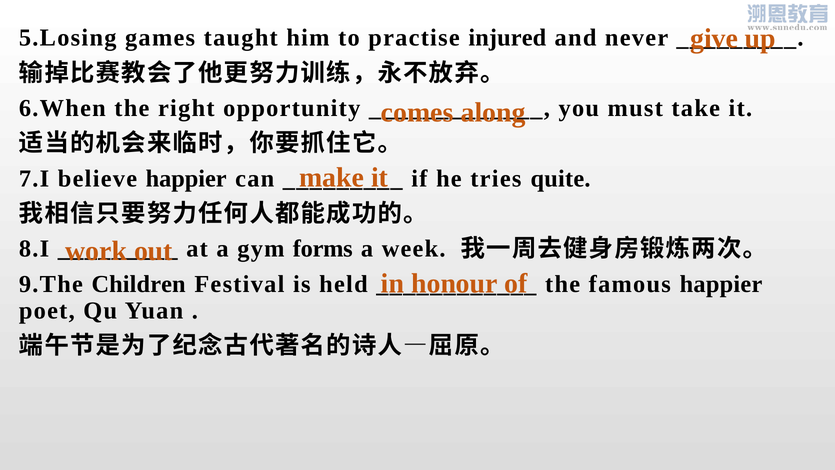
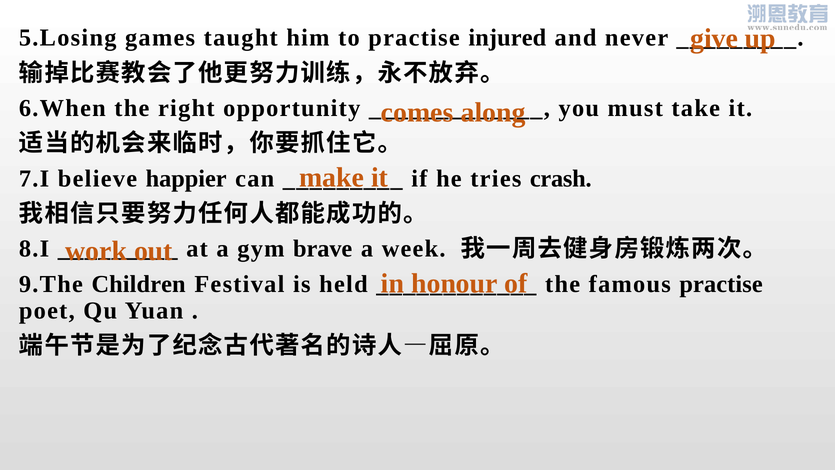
quite: quite -> crash
forms: forms -> brave
famous happier: happier -> practise
